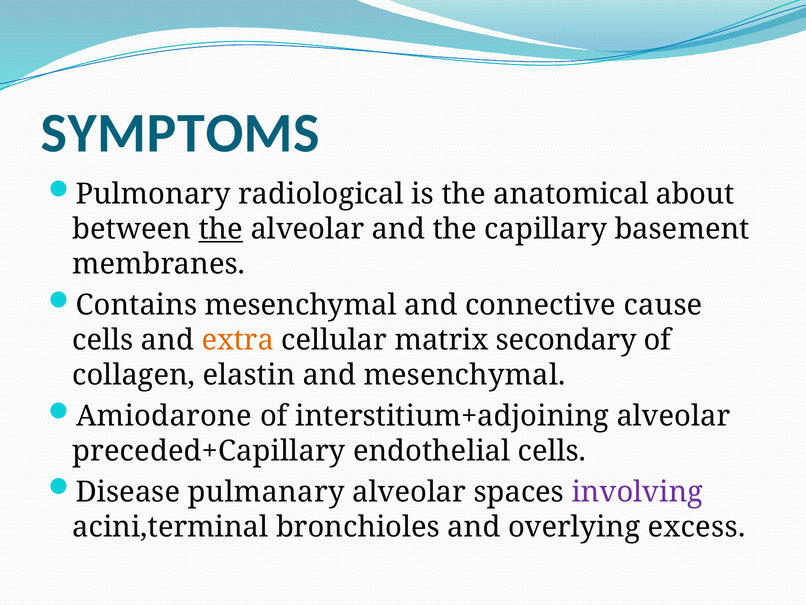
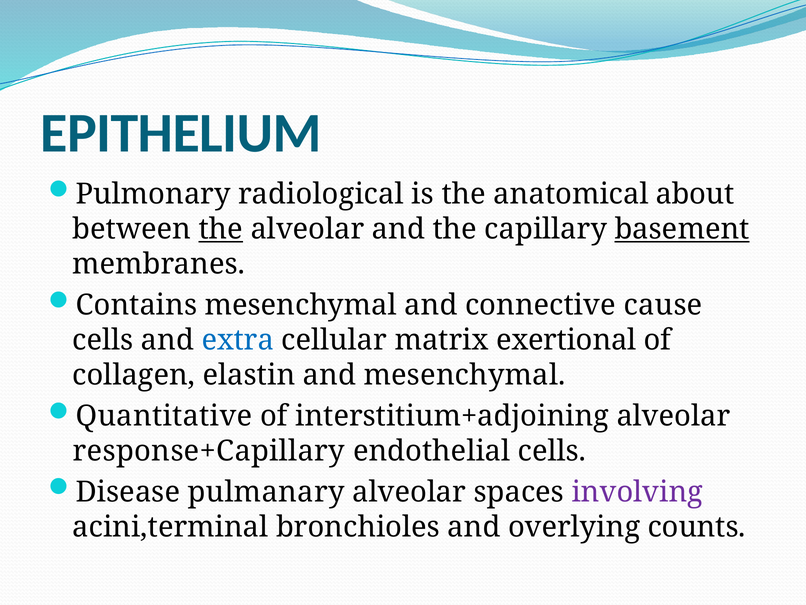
SYMPTOMS: SYMPTOMS -> EPITHELIUM
basement underline: none -> present
extra colour: orange -> blue
secondary: secondary -> exertional
Amiodarone: Amiodarone -> Quantitative
preceded+Capillary: preceded+Capillary -> response+Capillary
excess: excess -> counts
